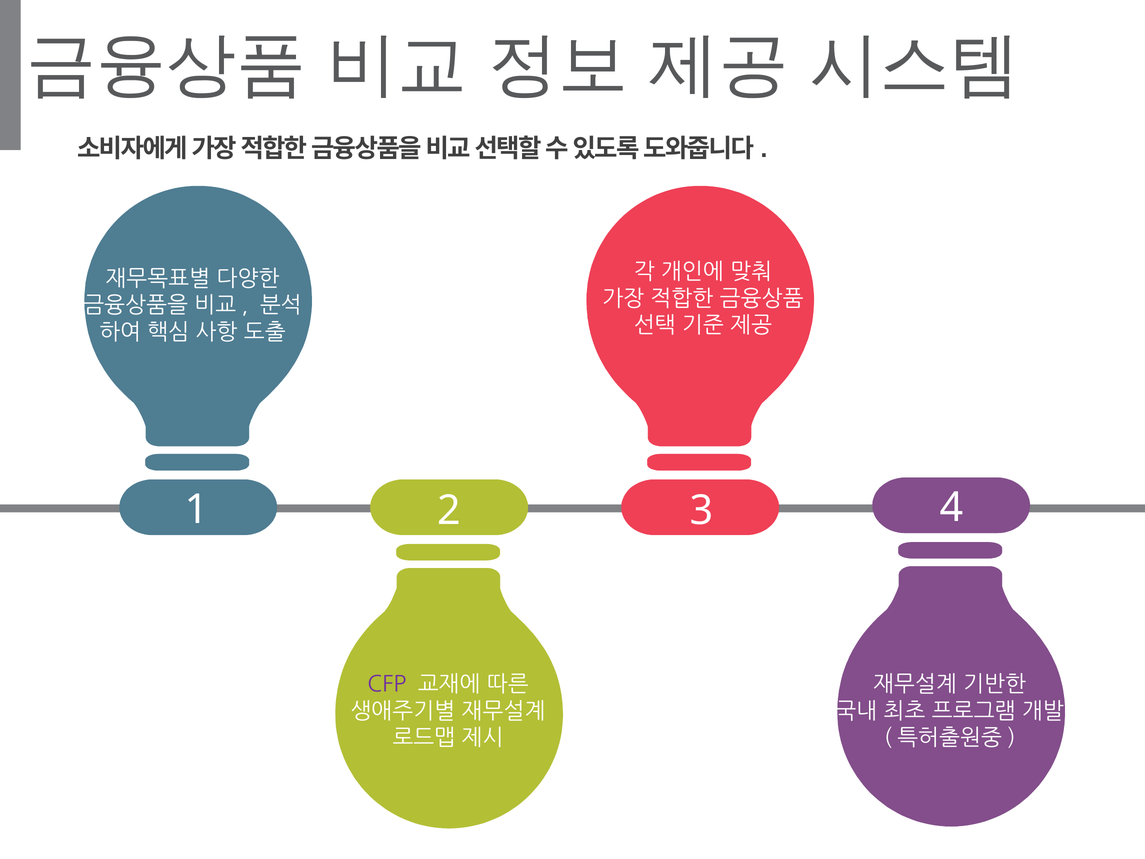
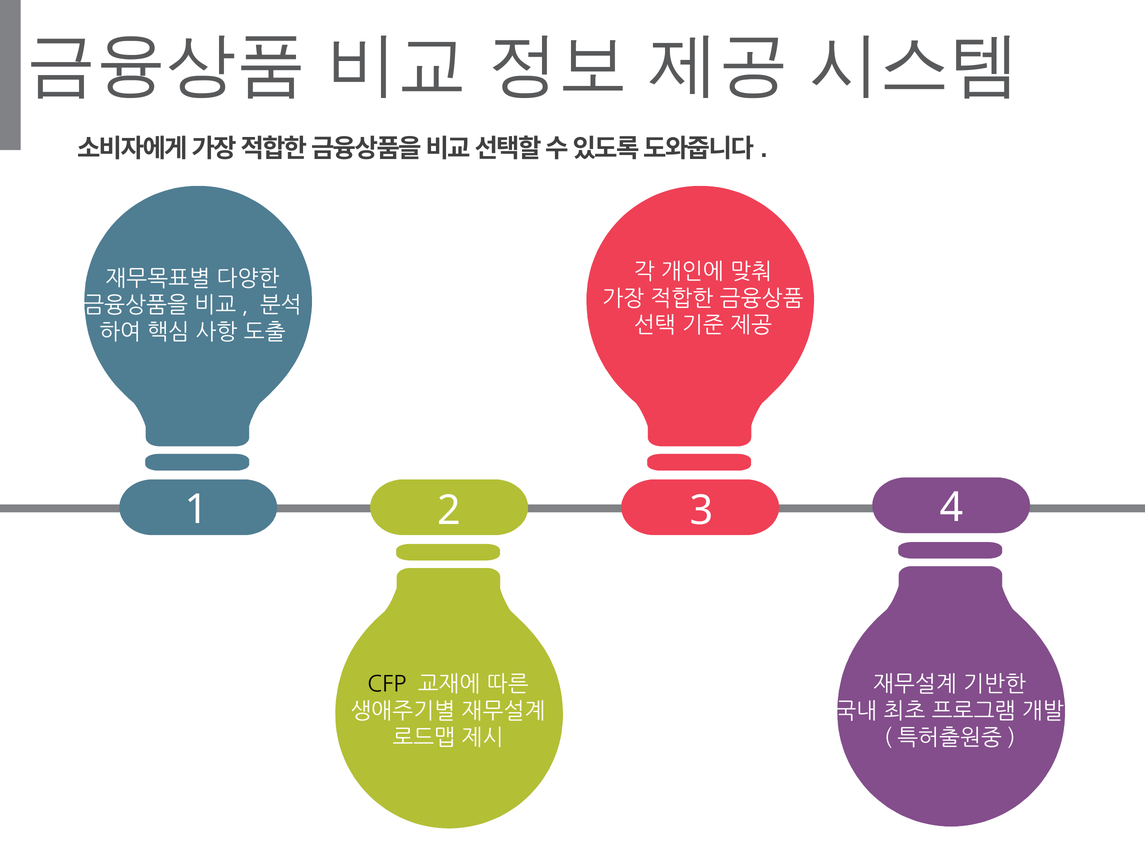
CFP colour: purple -> black
